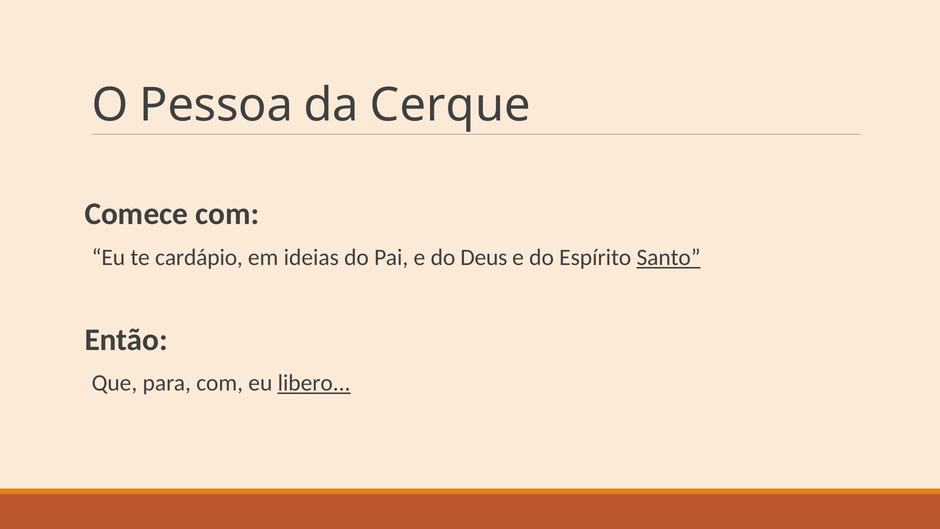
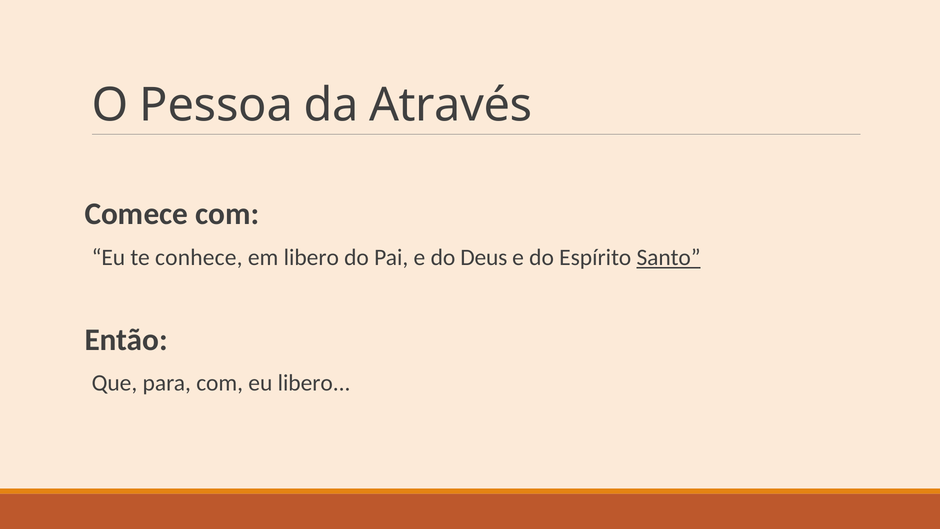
Cerque: Cerque -> Através
cardápio: cardápio -> conhece
em ideias: ideias -> libero
libero at (314, 383) underline: present -> none
